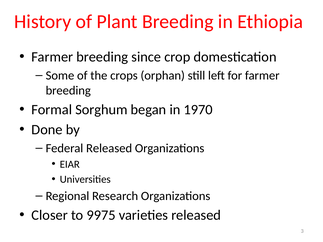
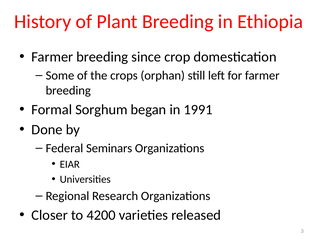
1970: 1970 -> 1991
Federal Released: Released -> Seminars
9975: 9975 -> 4200
